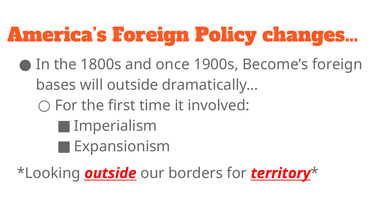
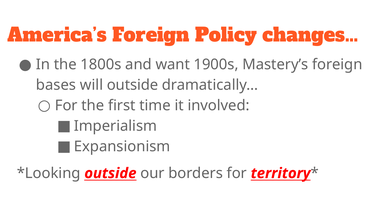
once: once -> want
Become’s: Become’s -> Mastery’s
